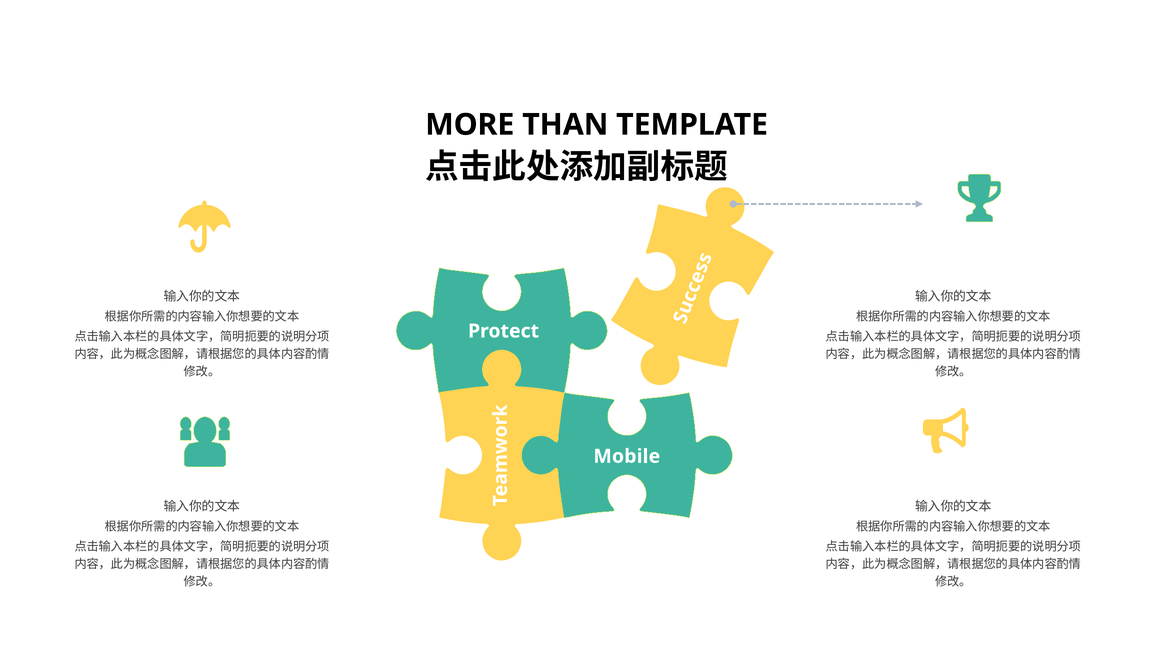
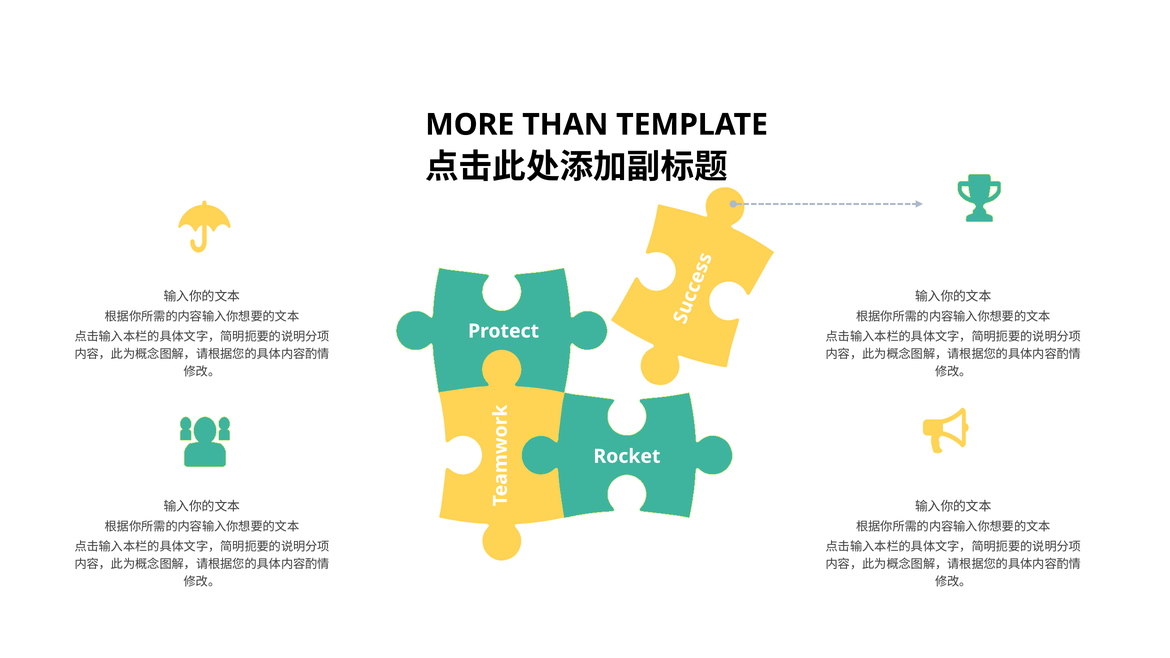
Mobile: Mobile -> Rocket
